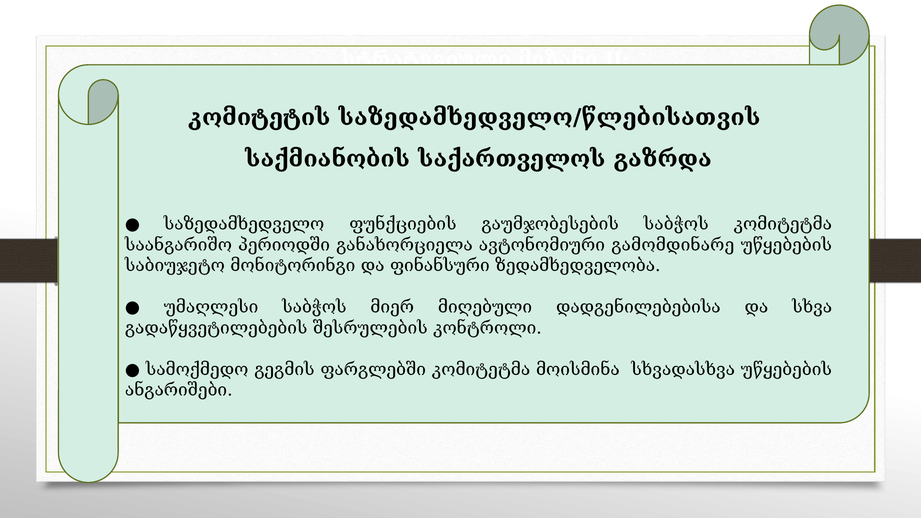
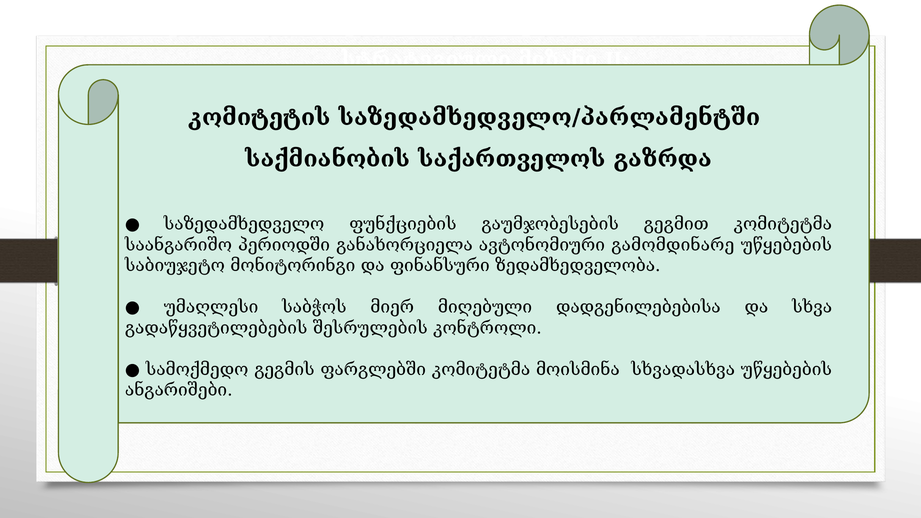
საზედამხედველო/წლებისათვის: საზედამხედველო/წლებისათვის -> საზედამხედველო/პარლამენტში
გაუმჯობესების საბჭოს: საბჭოს -> გეგმით
